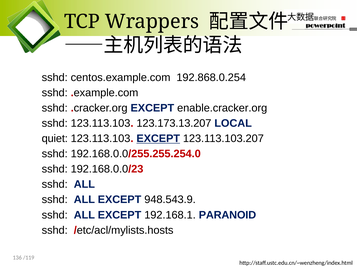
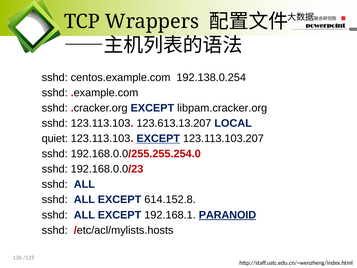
192.868.0.254: 192.868.0.254 -> 192.138.0.254
enable.cracker.org: enable.cracker.org -> libpam.cracker.org
123.173.13.207: 123.173.13.207 -> 123.613.13.207
948.543.9: 948.543.9 -> 614.152.8
PARANOID underline: none -> present
